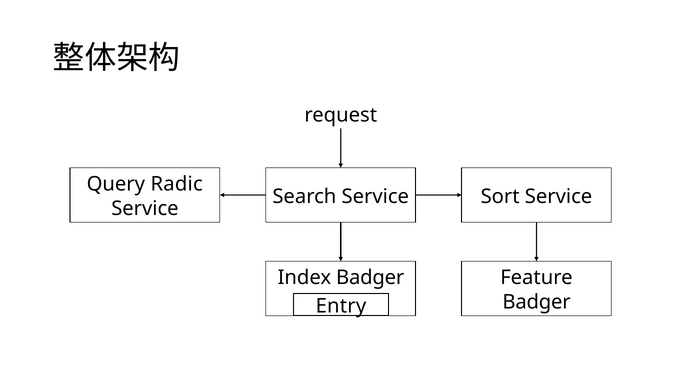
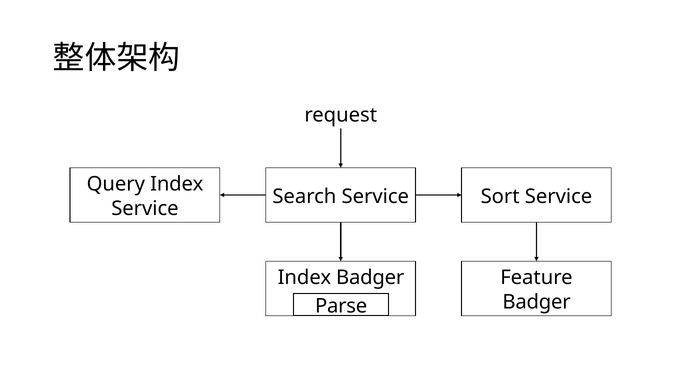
Query Radic: Radic -> Index
Entry: Entry -> Parse
